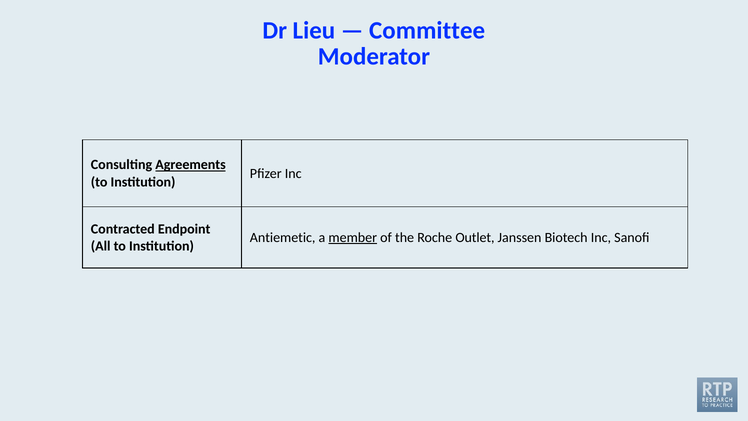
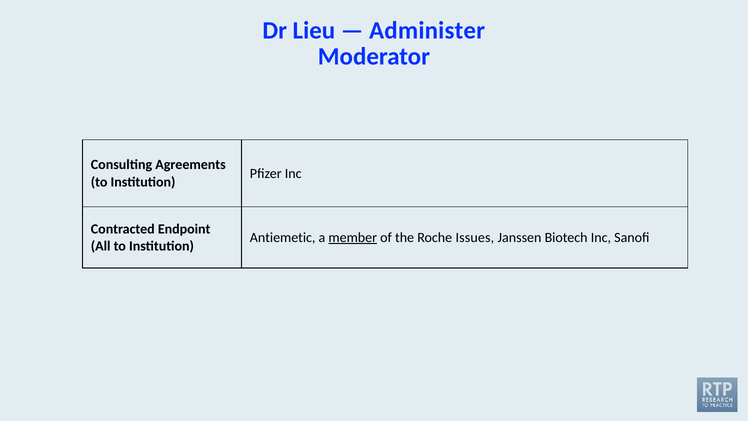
Committee: Committee -> Administer
Agreements underline: present -> none
Outlet: Outlet -> Issues
